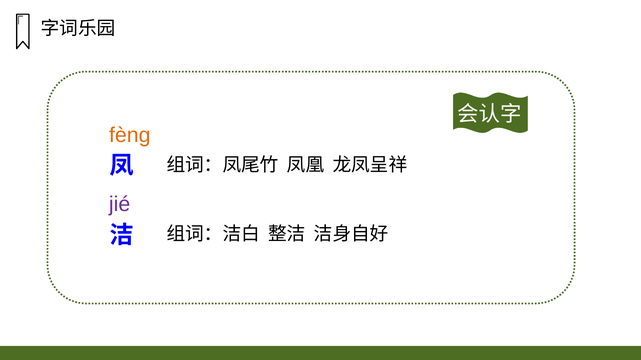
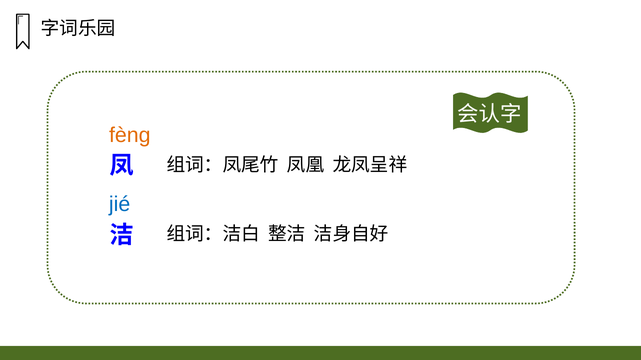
jié colour: purple -> blue
